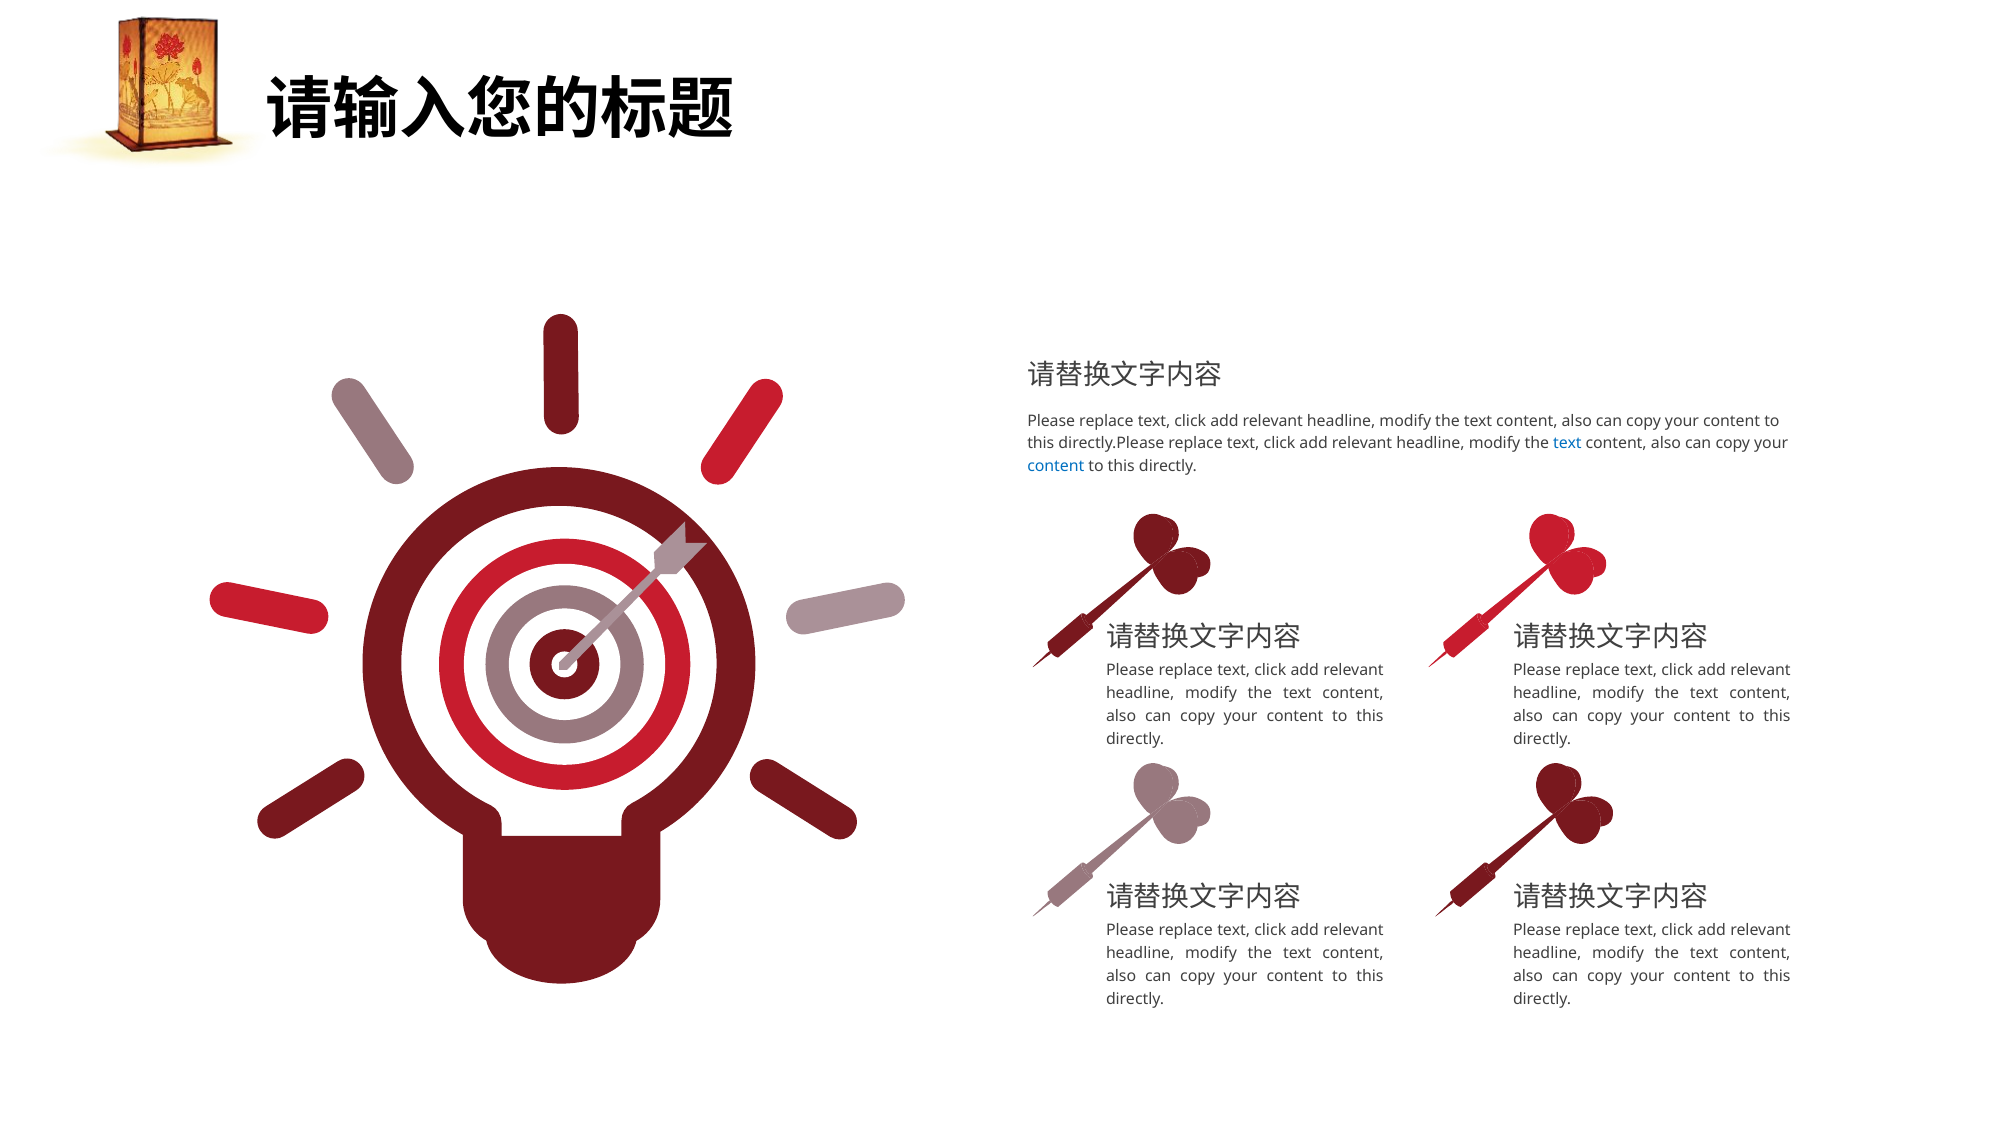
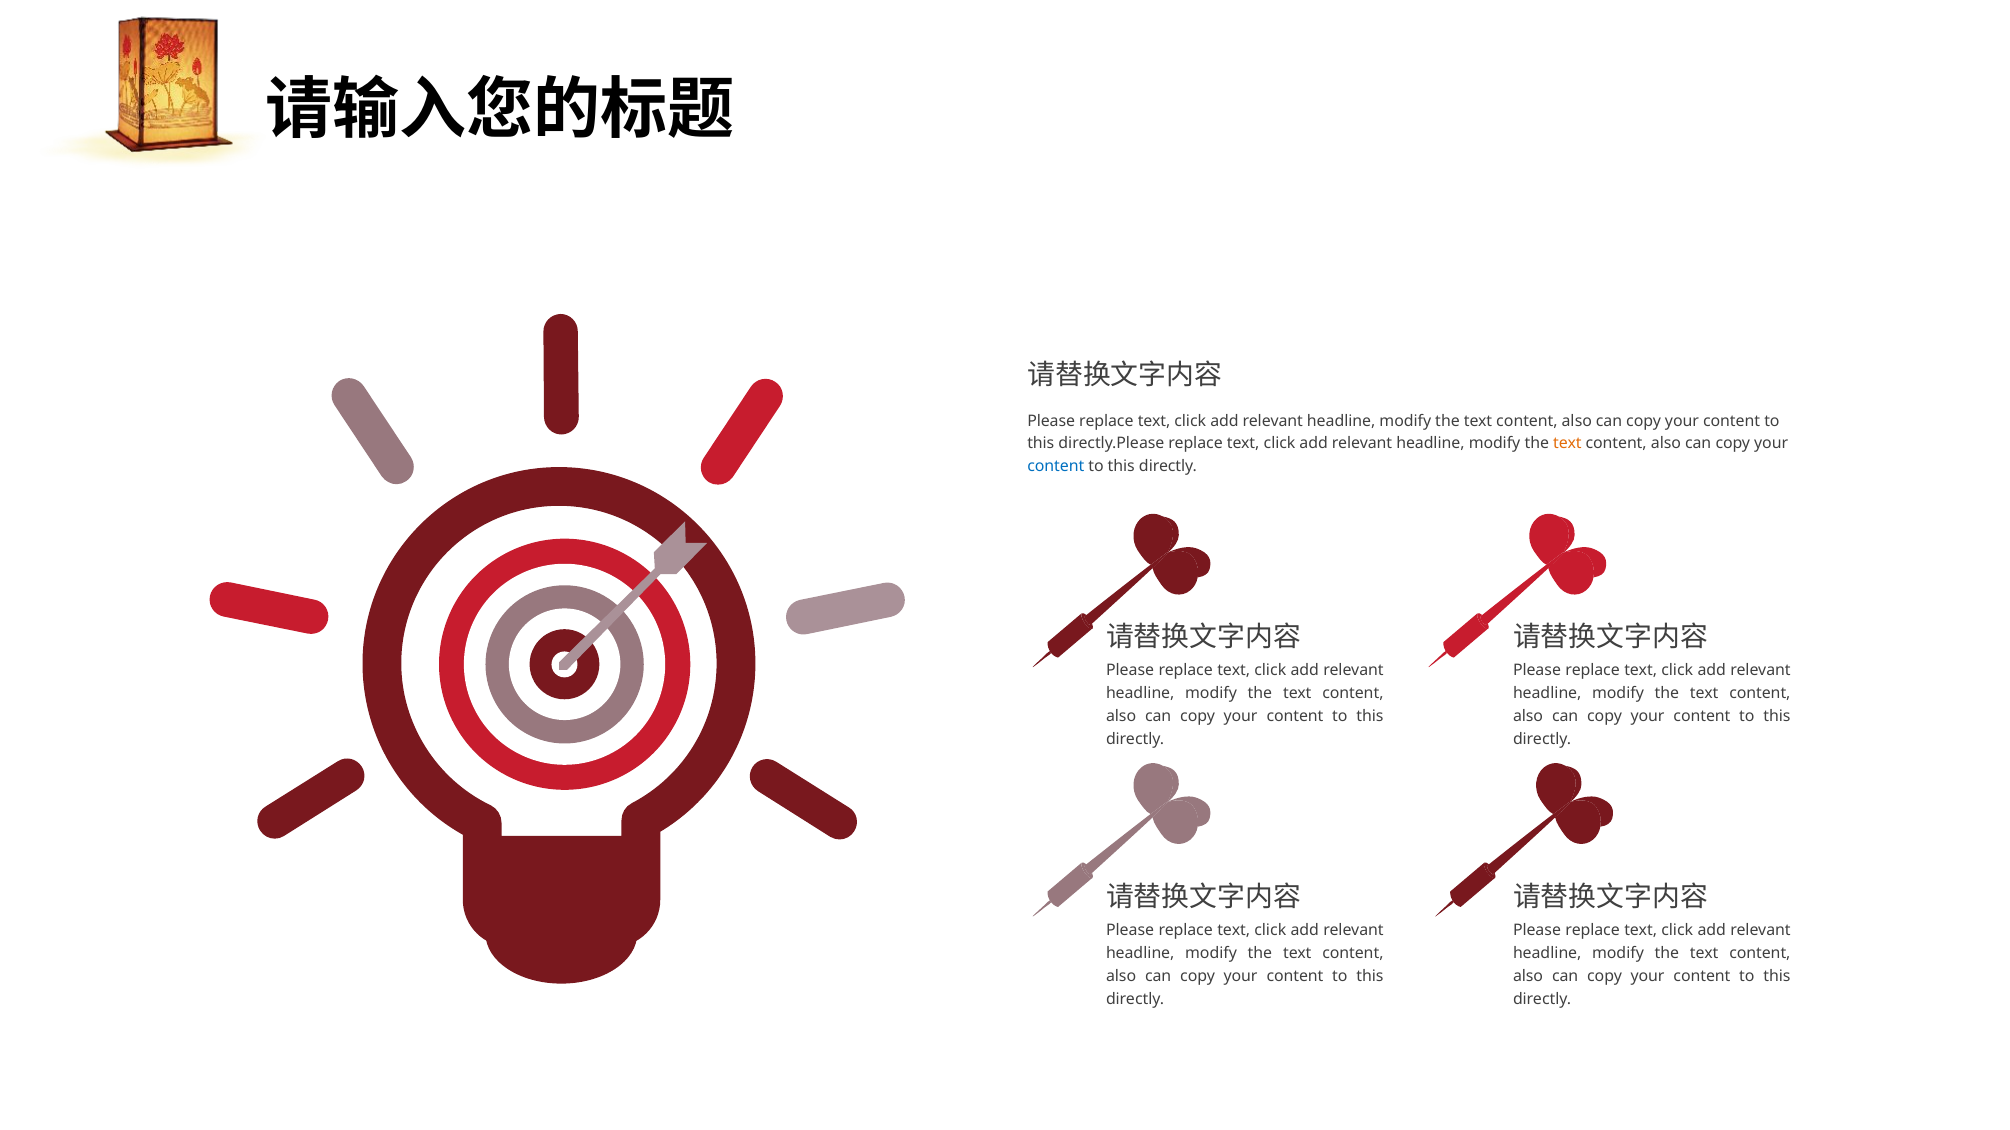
text at (1567, 444) colour: blue -> orange
